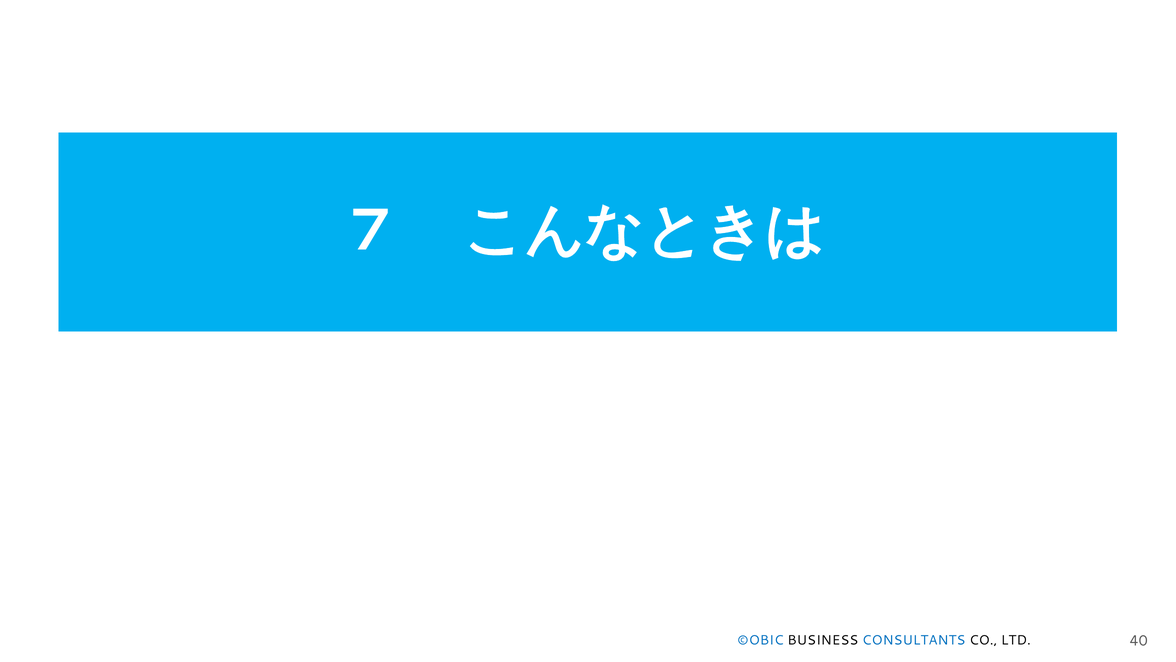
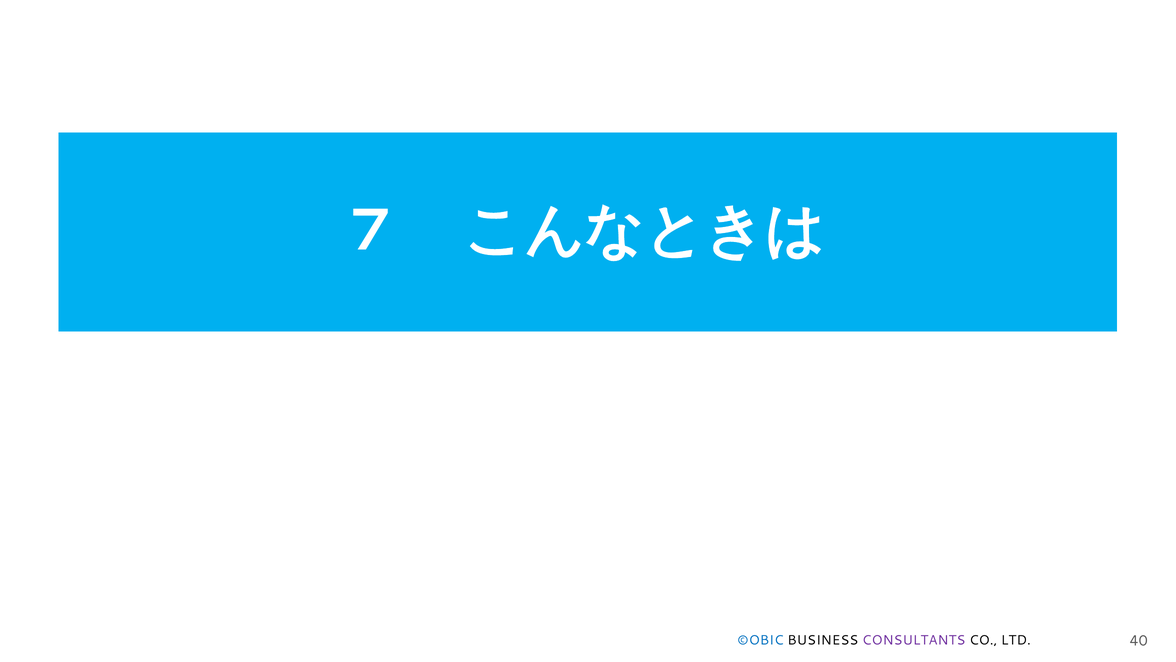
CONSULTANTS colour: blue -> purple
